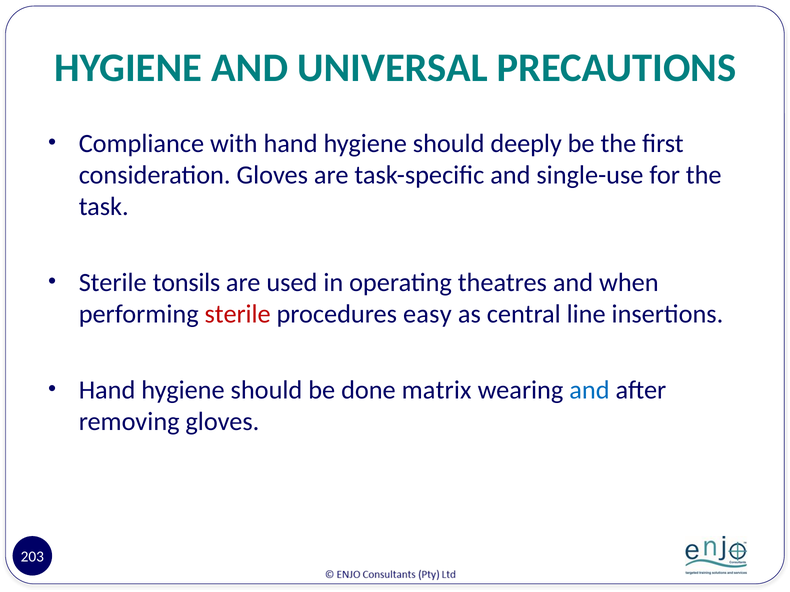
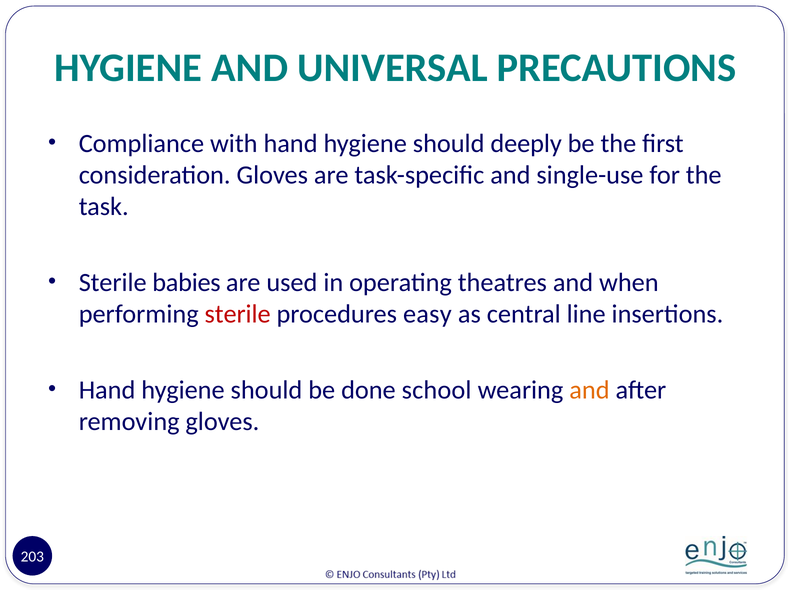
tonsils: tonsils -> babies
matrix: matrix -> school
and at (590, 390) colour: blue -> orange
